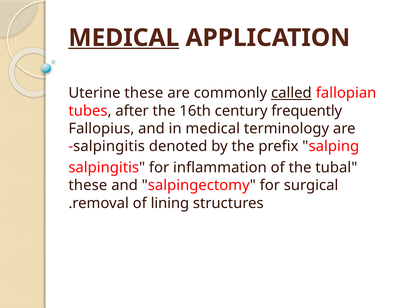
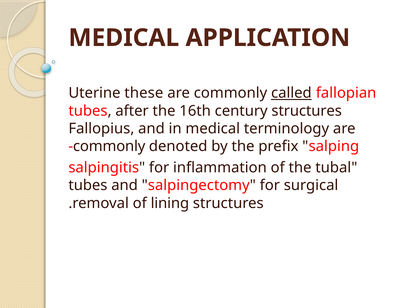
MEDICAL at (124, 38) underline: present -> none
century frequently: frequently -> structures
salpingitis at (109, 146): salpingitis -> commonly
these at (88, 186): these -> tubes
